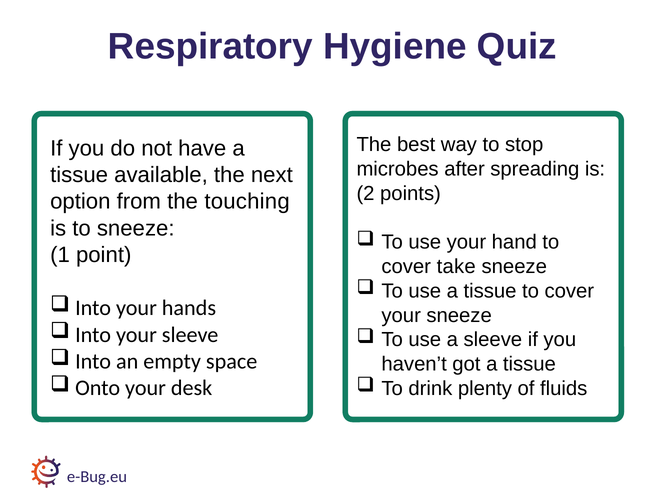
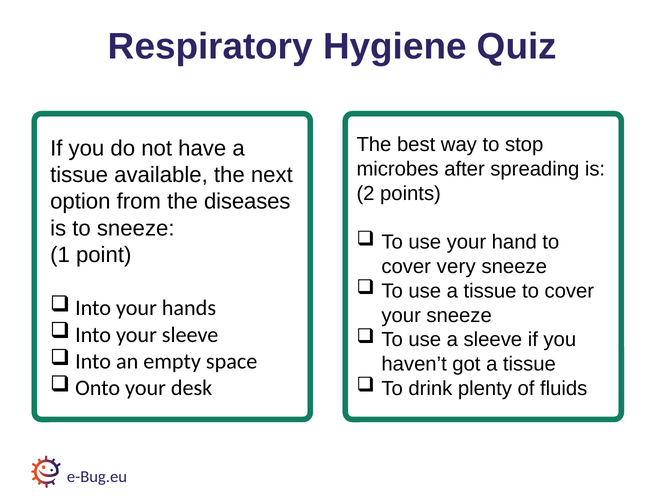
touching: touching -> diseases
take: take -> very
